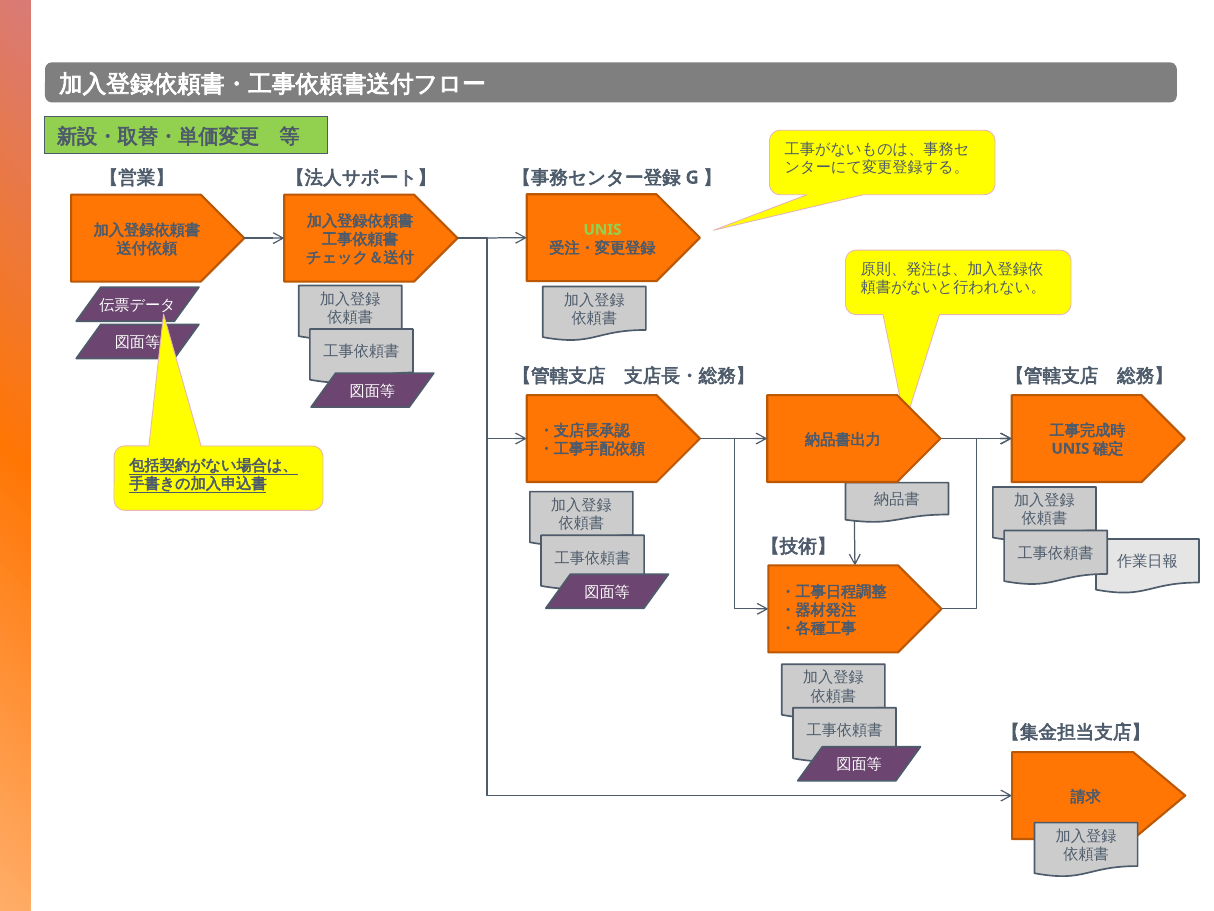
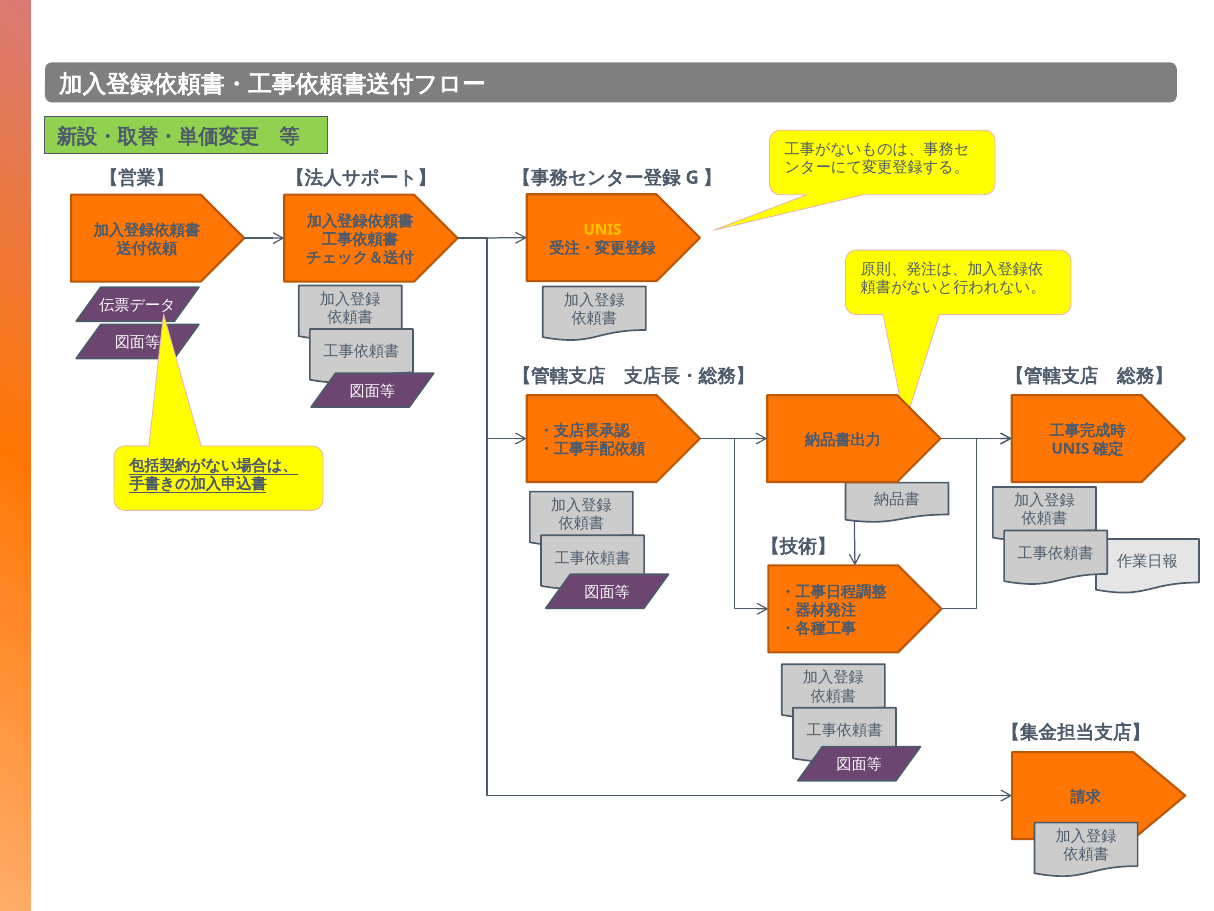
UNIS colour: light green -> yellow
